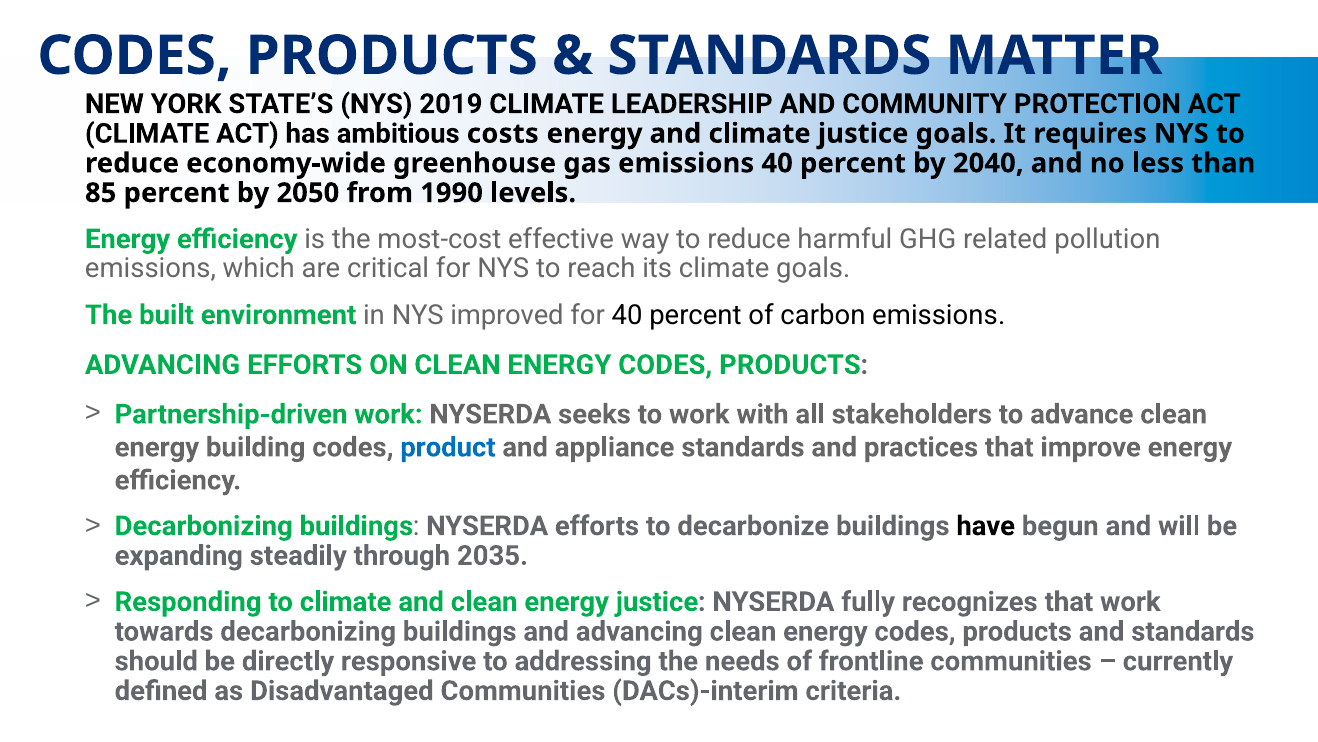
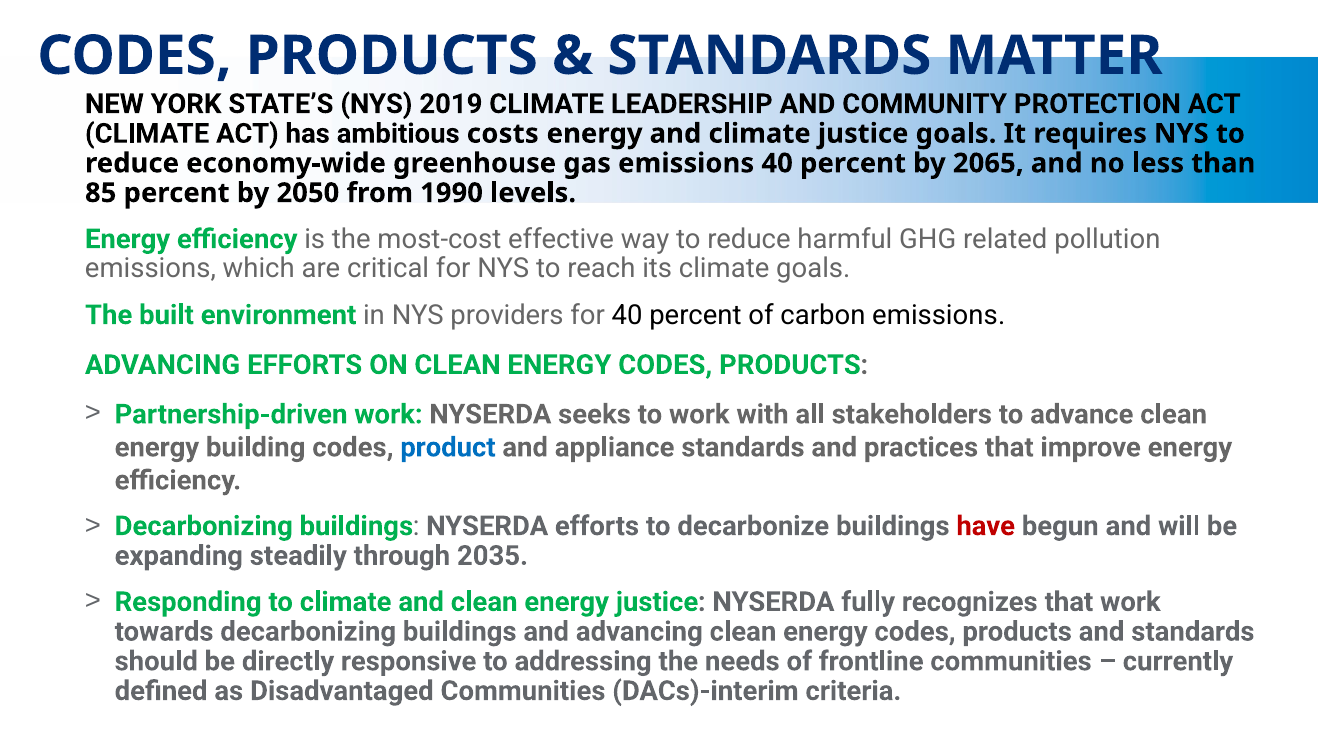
2040: 2040 -> 2065
improved: improved -> providers
have colour: black -> red
